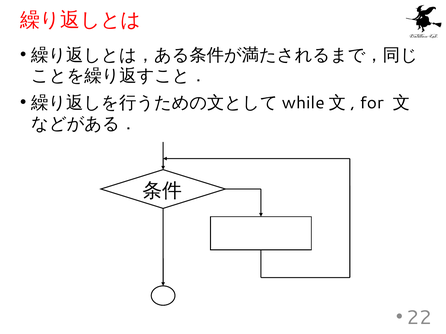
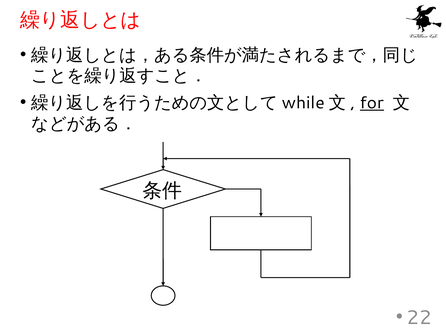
for underline: none -> present
